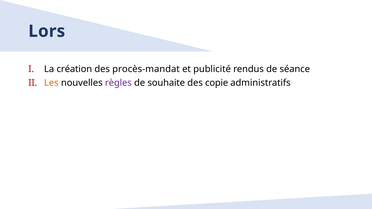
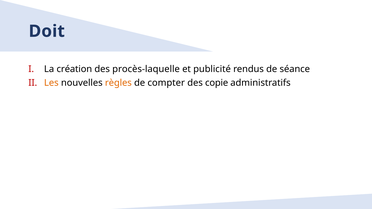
Lors: Lors -> Doit
procès-mandat: procès-mandat -> procès-laquelle
règles colour: purple -> orange
souhaite: souhaite -> compter
